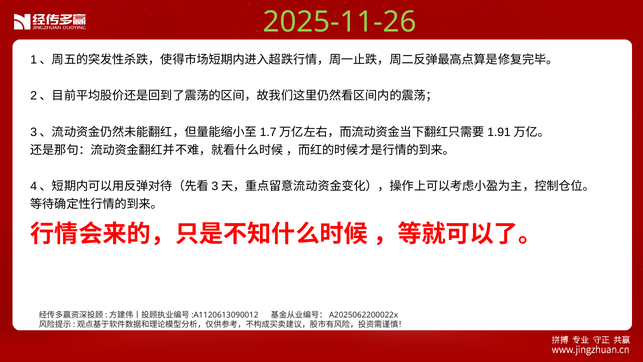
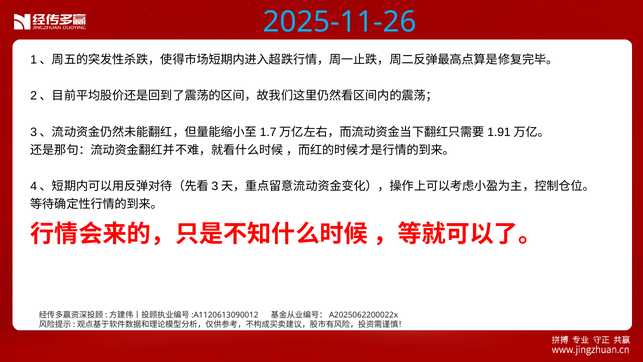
2025-11-26 colour: light green -> light blue
